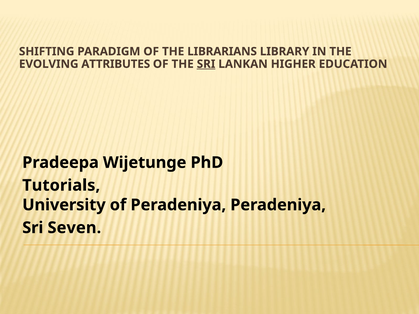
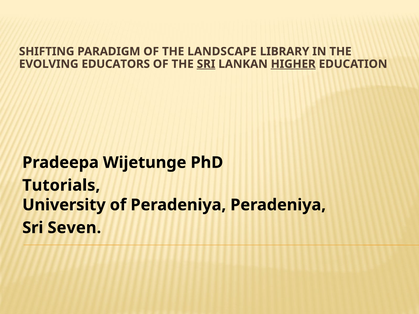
LIBRARIANS: LIBRARIANS -> LANDSCAPE
ATTRIBUTES: ATTRIBUTES -> EDUCATORS
HIGHER underline: none -> present
